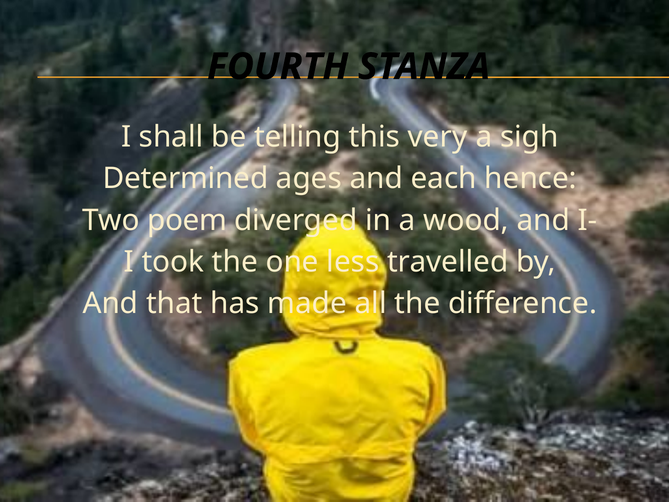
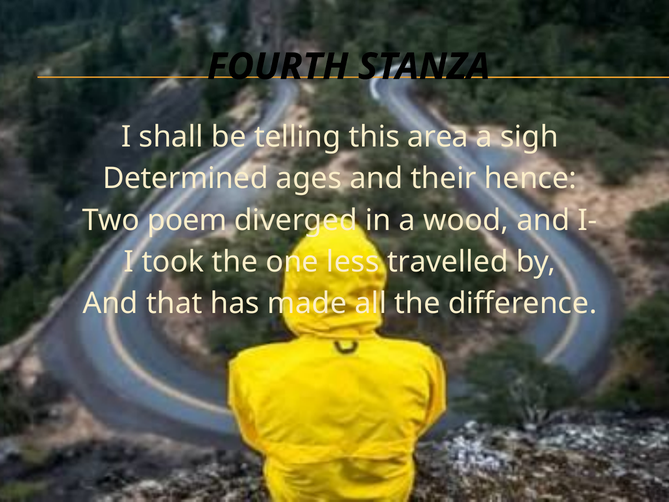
very: very -> area
each: each -> their
